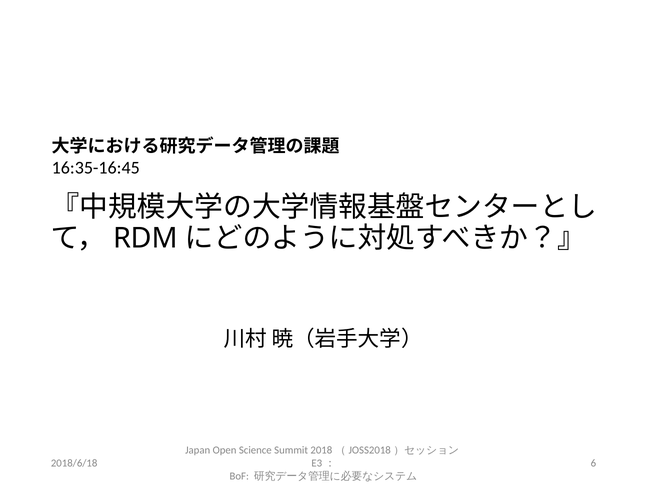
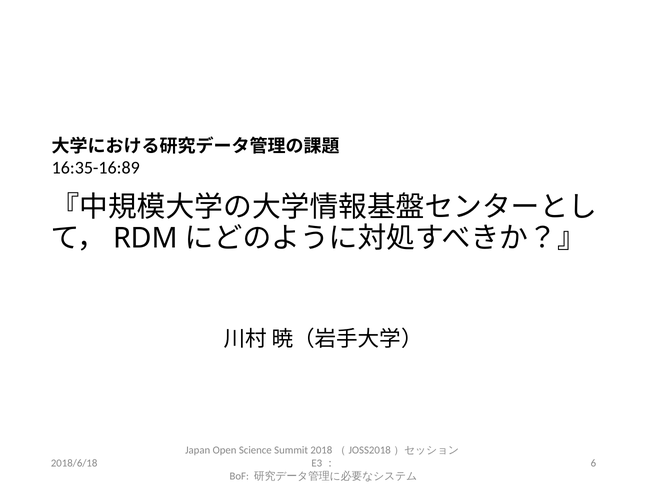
16:35-16:45: 16:35-16:45 -> 16:35-16:89
